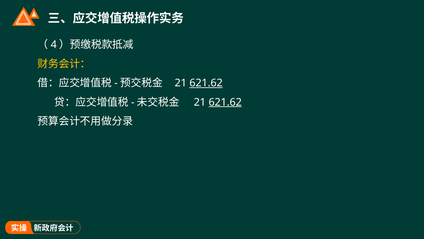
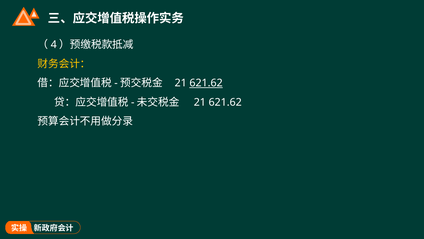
621.62 at (225, 102) underline: present -> none
